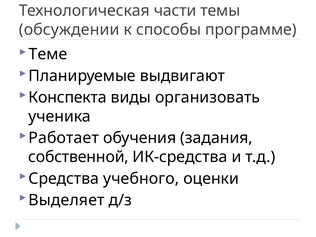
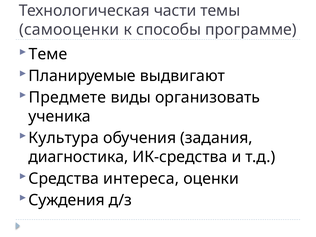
обсуждении: обсуждении -> самооценки
Конспекта: Конспекта -> Предмете
Работает: Работает -> Культура
собственной: собственной -> диагностика
учебного: учебного -> интереса
Выделяет: Выделяет -> Суждения
